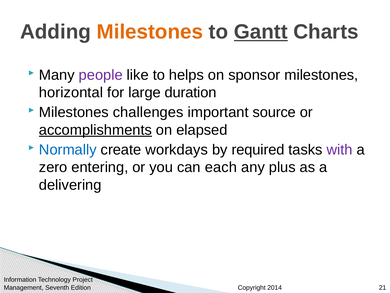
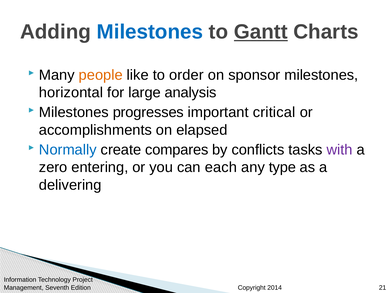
Milestones at (150, 32) colour: orange -> blue
people colour: purple -> orange
helps: helps -> order
duration: duration -> analysis
challenges: challenges -> progresses
source: source -> critical
accomplishments underline: present -> none
workdays: workdays -> compares
required: required -> conflicts
plus: plus -> type
